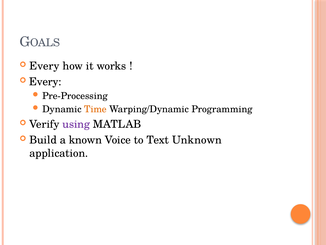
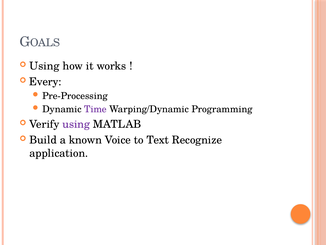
Every at (44, 66): Every -> Using
Time colour: orange -> purple
Unknown: Unknown -> Recognize
